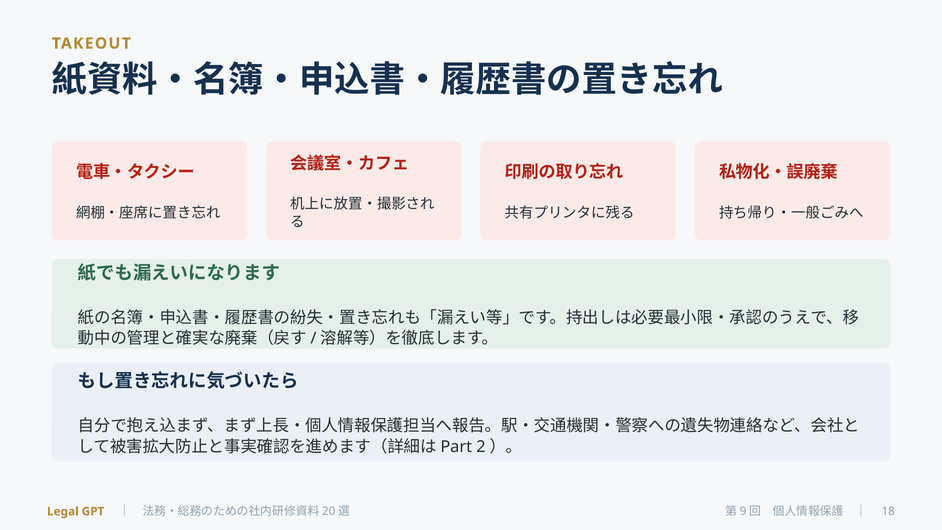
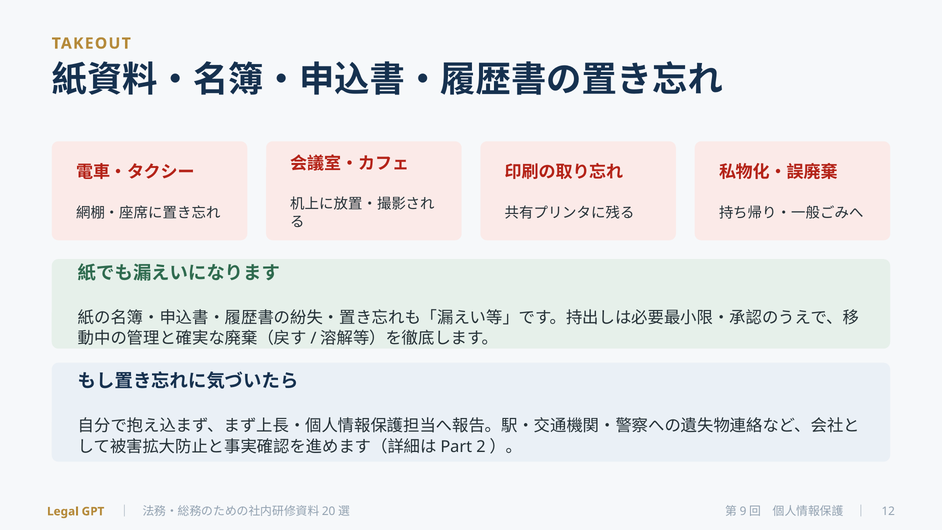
18: 18 -> 12
